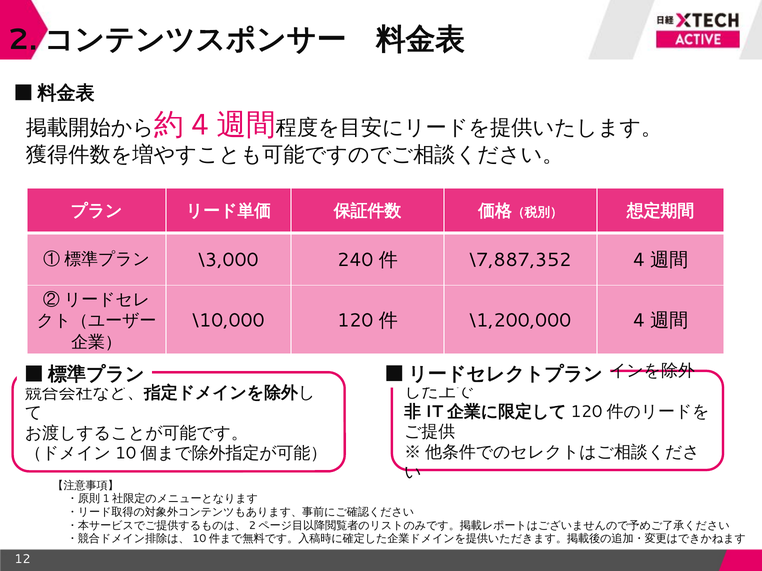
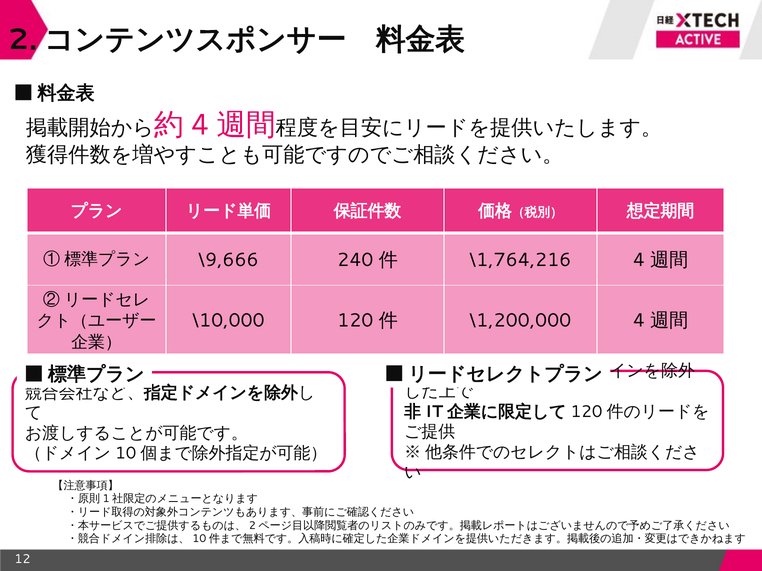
\3,000: \3,000 -> \9,666
\7,887,352: \7,887,352 -> \1,764,216
